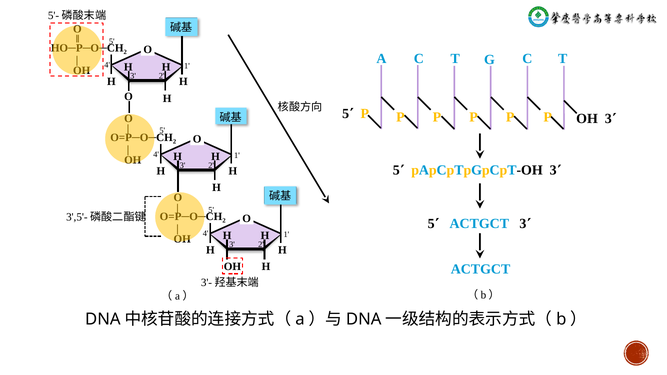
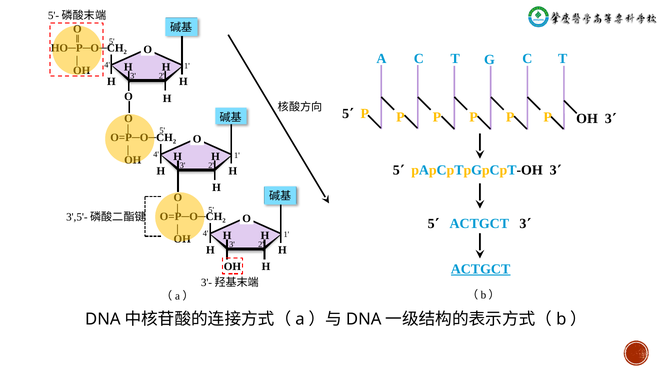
ACTGCT at (481, 269) underline: none -> present
